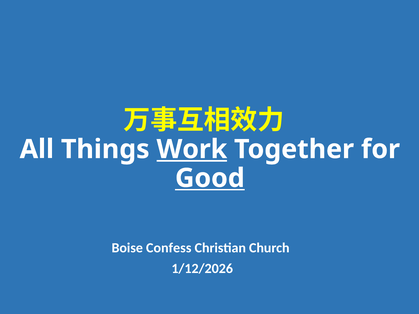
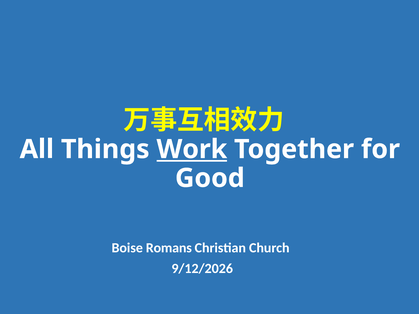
Good underline: present -> none
Confess: Confess -> Romans
1/12/2026: 1/12/2026 -> 9/12/2026
